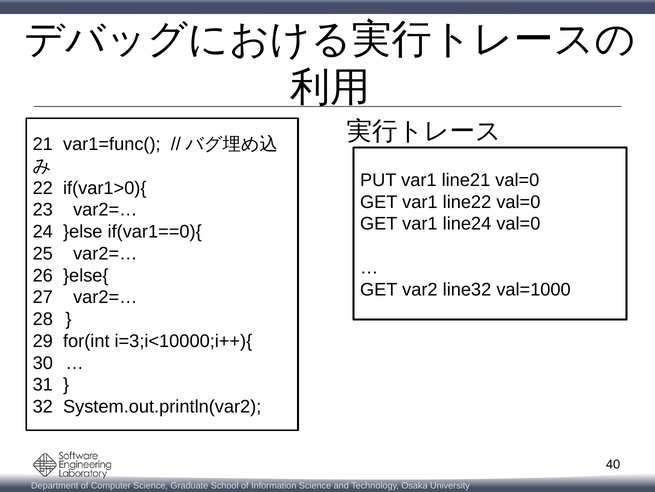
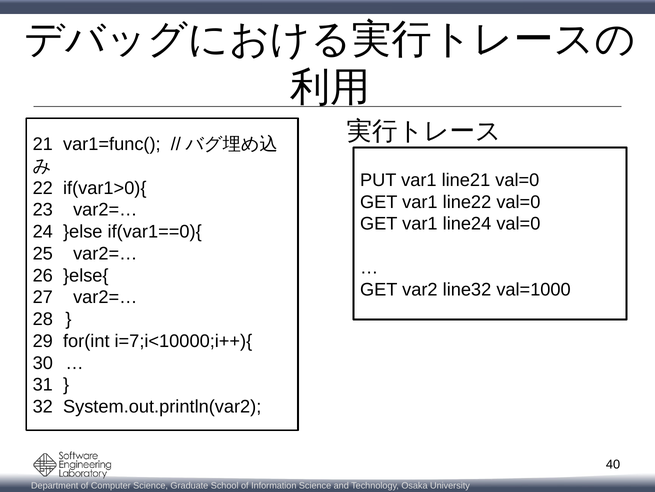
i=3;i<10000;i++){: i=3;i<10000;i++){ -> i=7;i<10000;i++){
